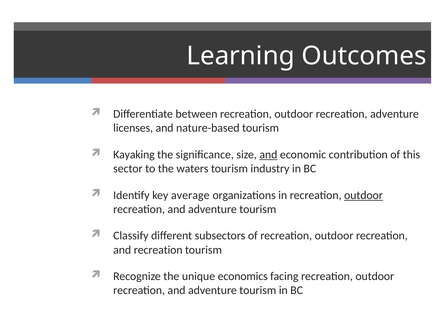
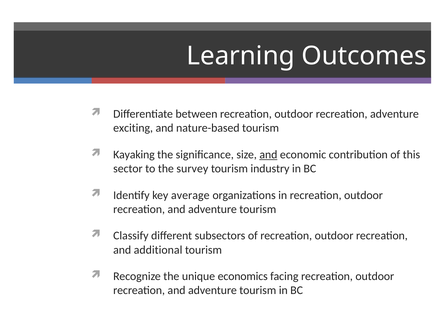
licenses: licenses -> exciting
waters: waters -> survey
outdoor at (364, 195) underline: present -> none
and recreation: recreation -> additional
